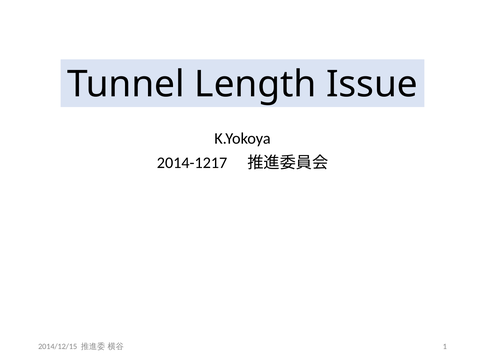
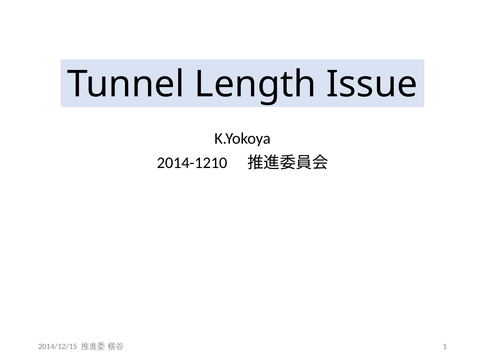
2014-1217: 2014-1217 -> 2014-1210
